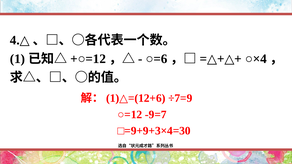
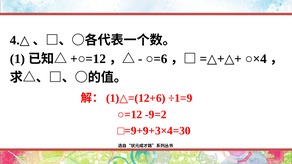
÷7=9: ÷7=9 -> ÷1=9
-9=7: -9=7 -> -9=2
